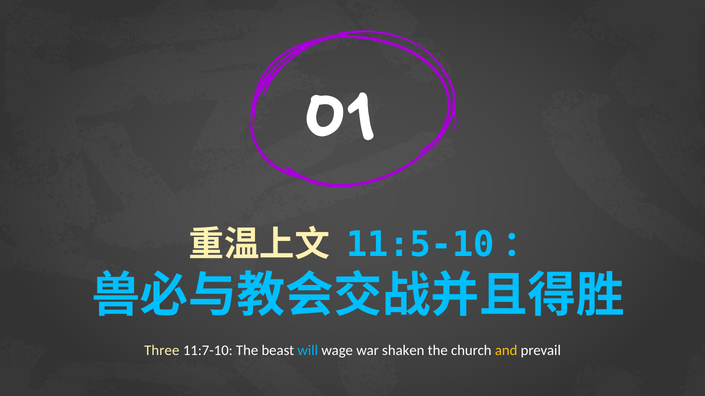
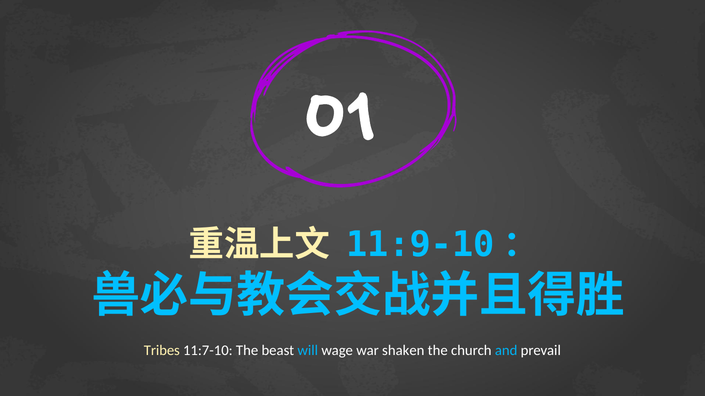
11:5-10: 11:5-10 -> 11:9-10
Three: Three -> Tribes
and colour: yellow -> light blue
